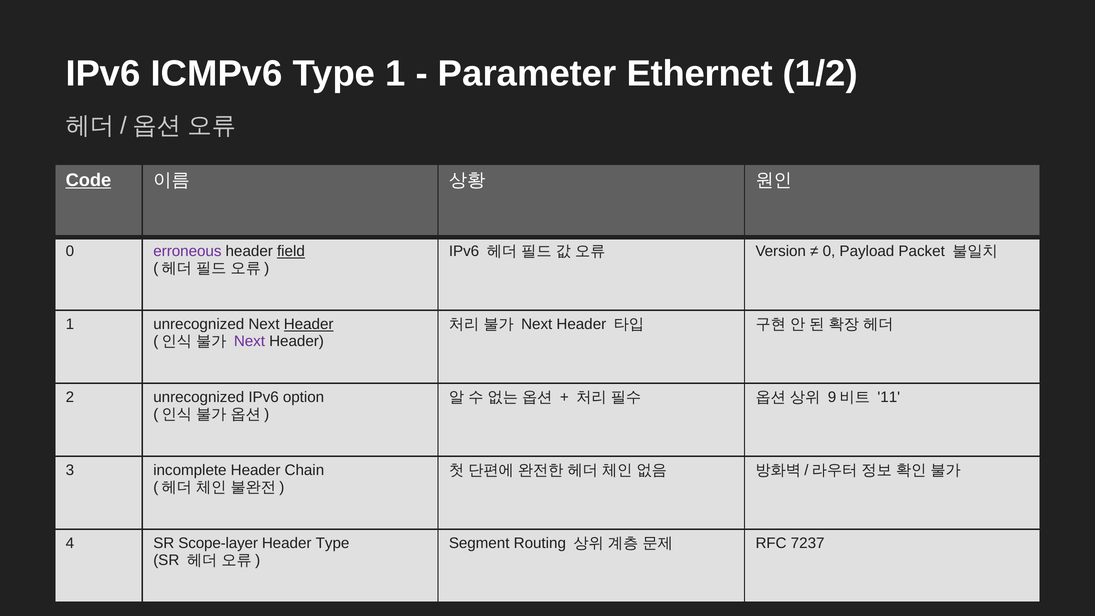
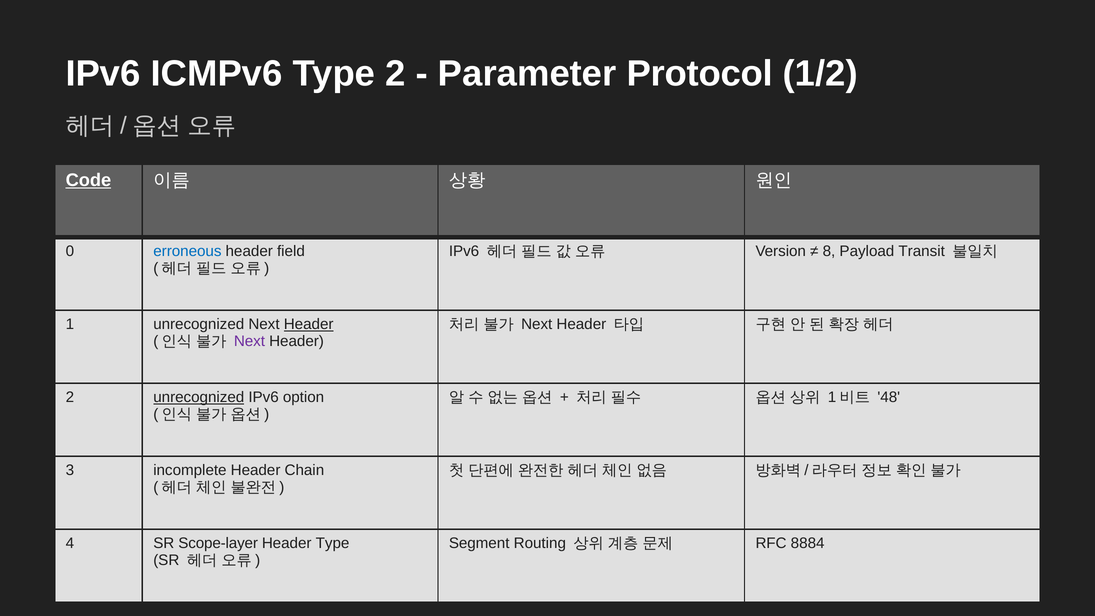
Type 1: 1 -> 2
Ethernet: Ethernet -> Protocol
erroneous colour: purple -> blue
field underline: present -> none
0 at (829, 251): 0 -> 8
Packet: Packet -> Transit
unrecognized at (199, 397) underline: none -> present
9 at (832, 397): 9 -> 1
11: 11 -> 48
7237: 7237 -> 8884
